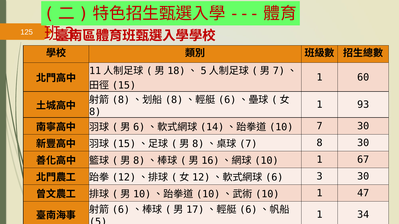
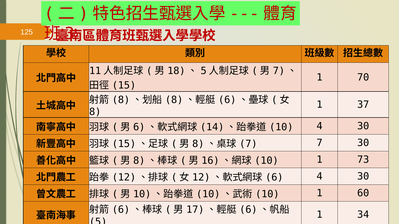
60: 60 -> 70
93: 93 -> 37
7 at (320, 126): 7 -> 4
8 at (320, 143): 8 -> 7
67: 67 -> 73
3 at (320, 177): 3 -> 4
47: 47 -> 60
